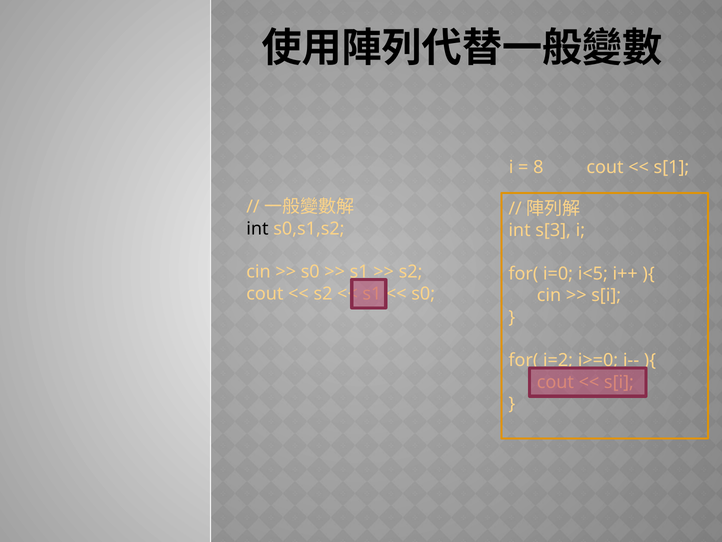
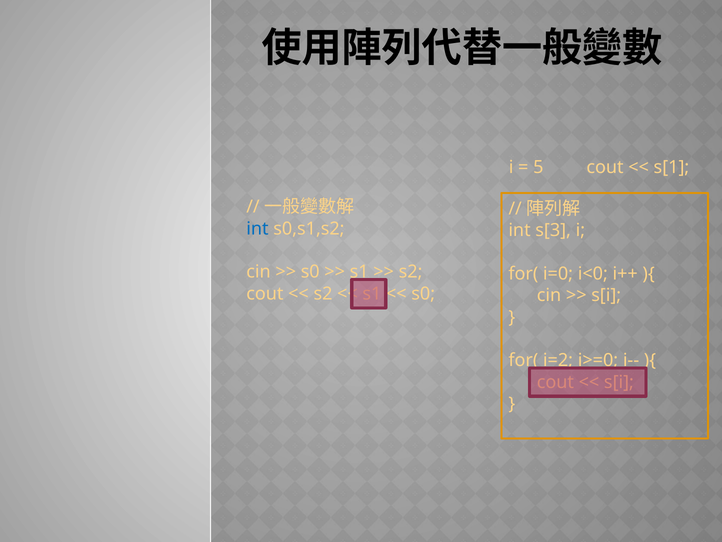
8: 8 -> 5
int at (257, 228) colour: black -> blue
i<5: i<5 -> i<0
